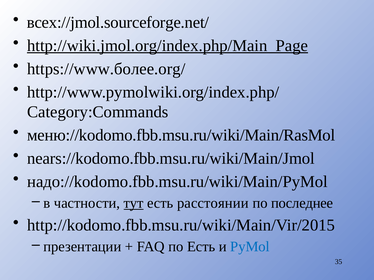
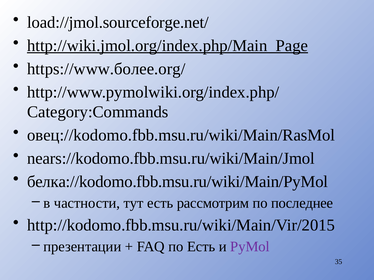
всех://jmol.sourceforge.net/: всех://jmol.sourceforge.net/ -> load://jmol.sourceforge.net/
меню://kodomo.fbb.msu.ru/wiki/Main/RasMol: меню://kodomo.fbb.msu.ru/wiki/Main/RasMol -> овец://kodomo.fbb.msu.ru/wiki/Main/RasMol
надо://kodomo.fbb.msu.ru/wiki/Main/PyMol: надо://kodomo.fbb.msu.ru/wiki/Main/PyMol -> белка://kodomo.fbb.msu.ru/wiki/Main/PyMol
тут underline: present -> none
расстоянии: расстоянии -> рассмотрим
PyMol colour: blue -> purple
